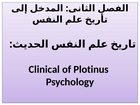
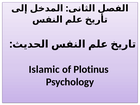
Clinical: Clinical -> Islamic
